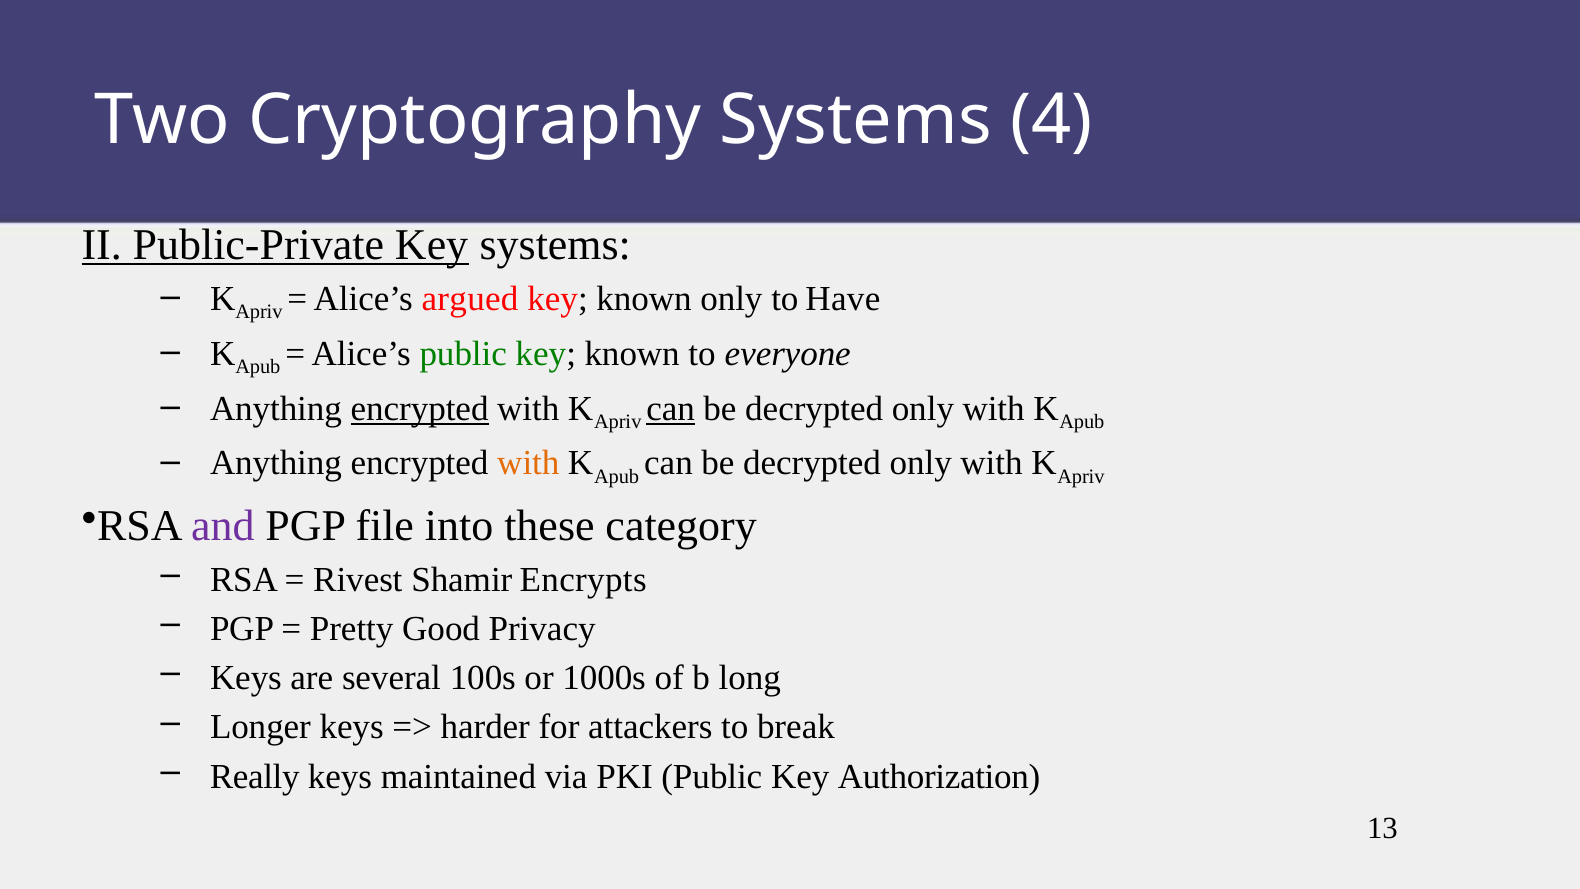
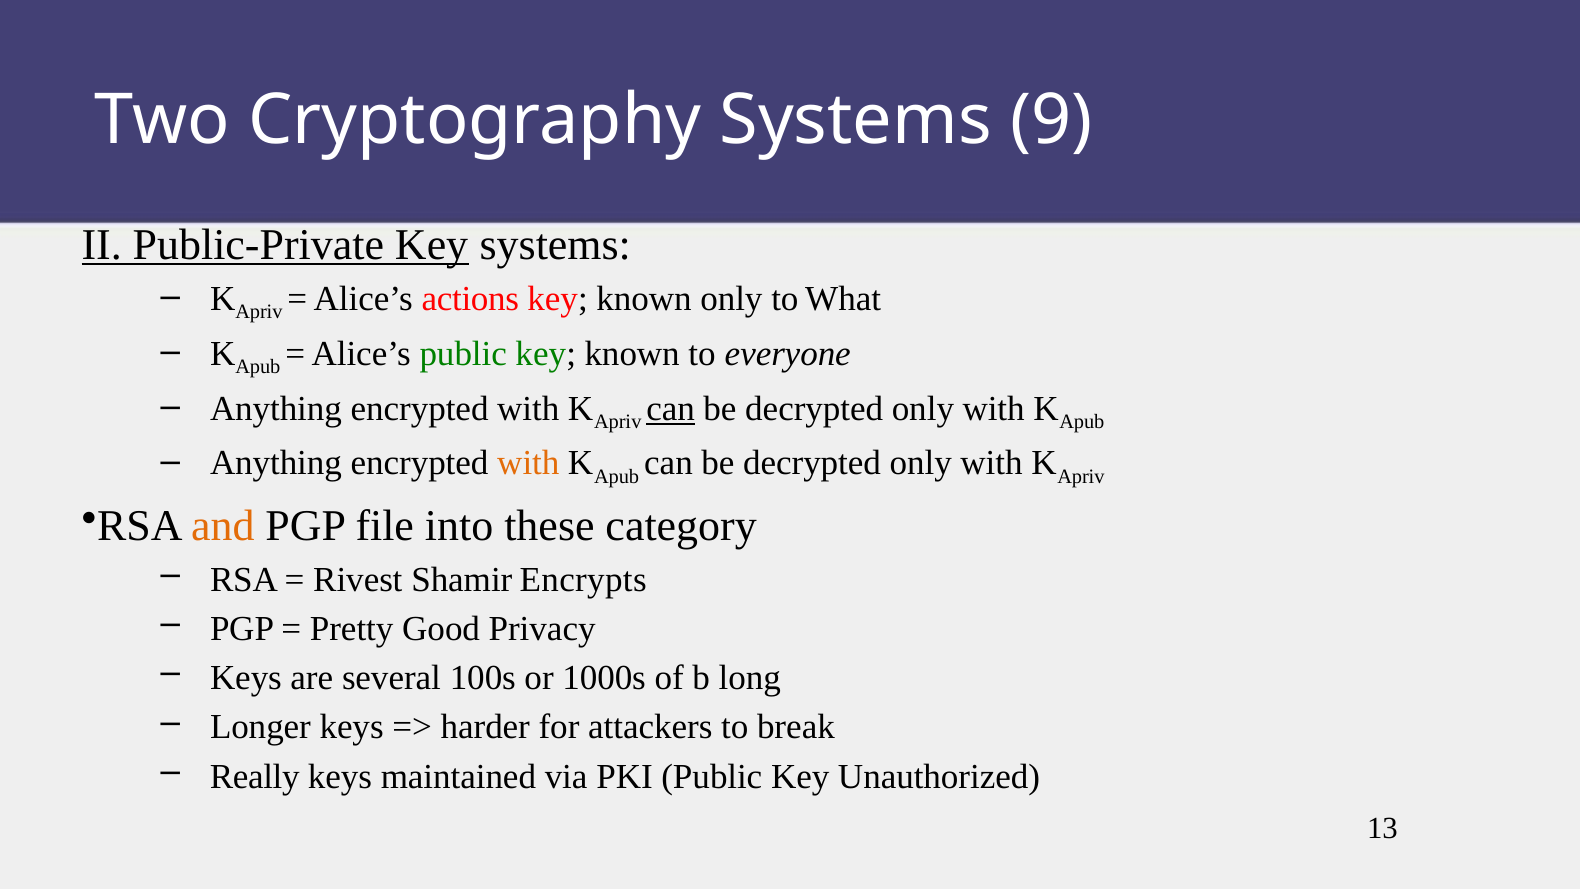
4: 4 -> 9
argued: argued -> actions
Have: Have -> What
encrypted at (420, 408) underline: present -> none
and colour: purple -> orange
Authorization: Authorization -> Unauthorized
